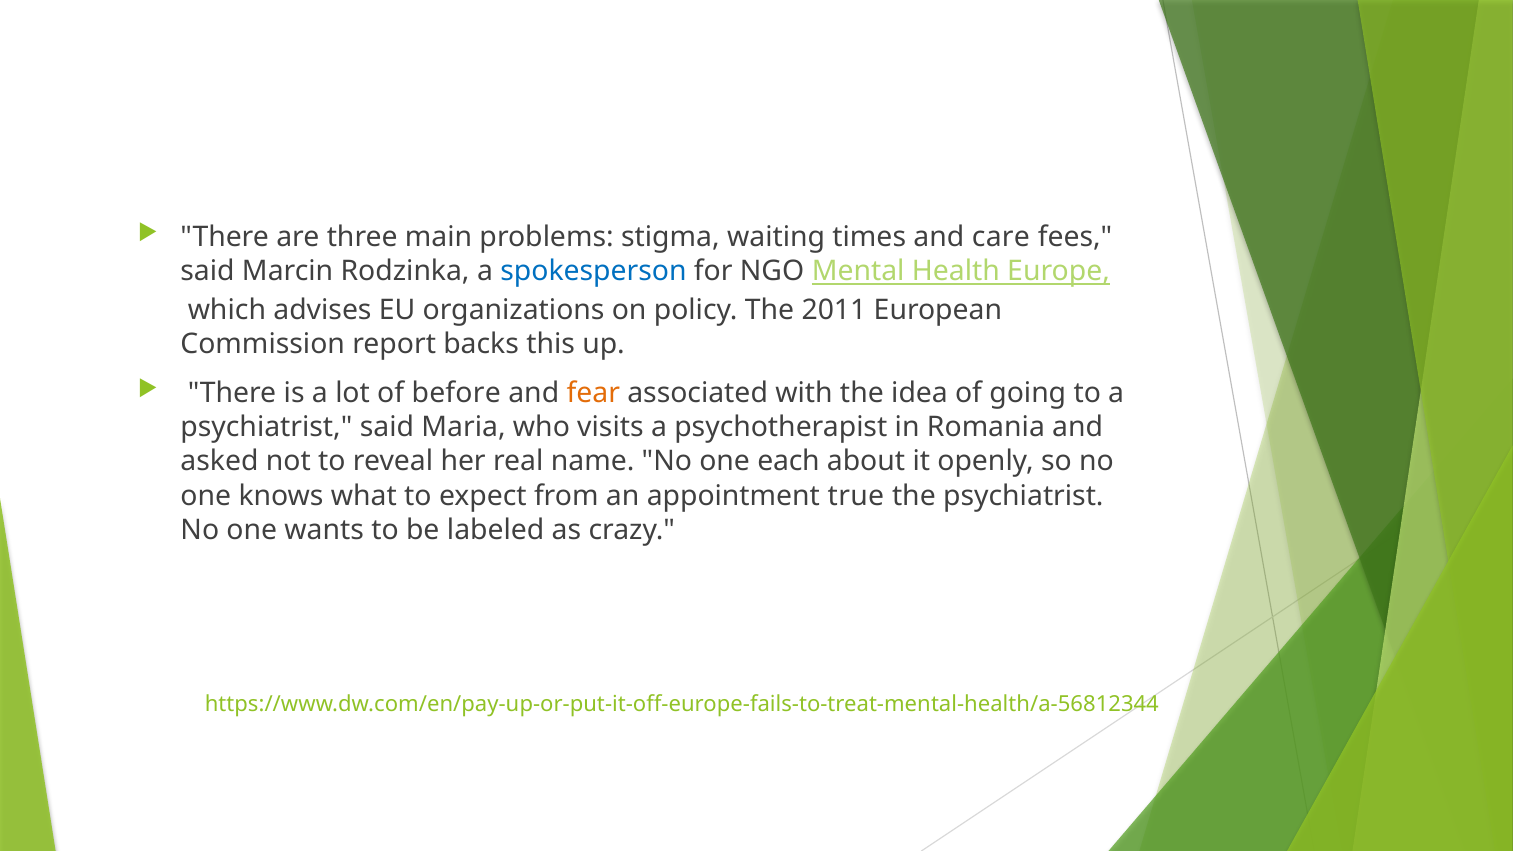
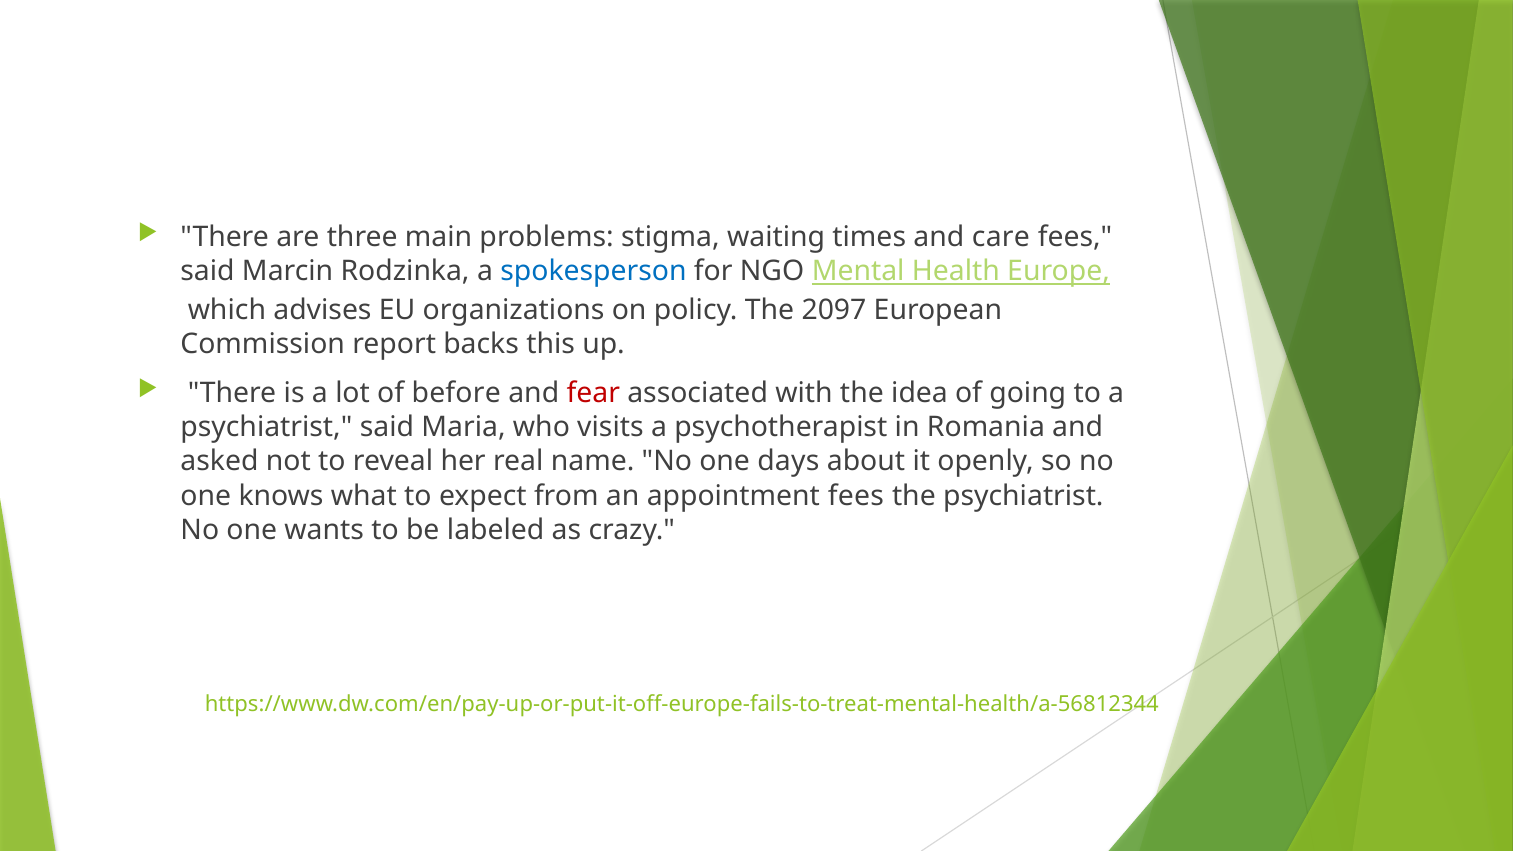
2011: 2011 -> 2097
fear colour: orange -> red
each: each -> days
appointment true: true -> fees
